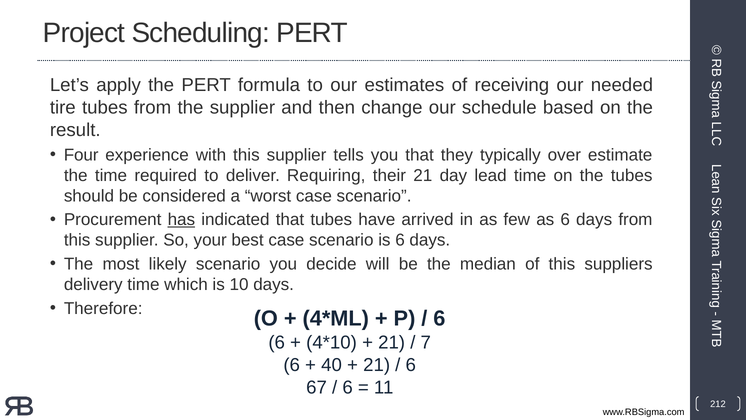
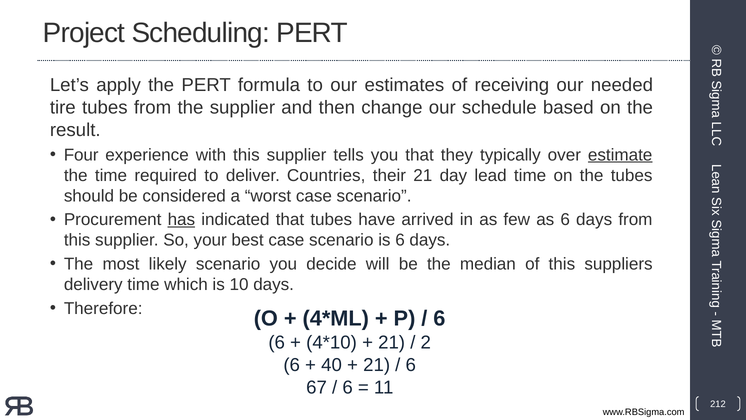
estimate underline: none -> present
Requiring: Requiring -> Countries
7: 7 -> 2
